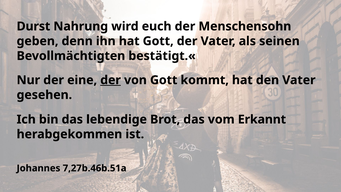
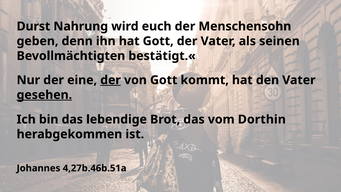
gesehen underline: none -> present
Erkannt: Erkannt -> Dorthin
7,27b.46b.51a: 7,27b.46b.51a -> 4,27b.46b.51a
